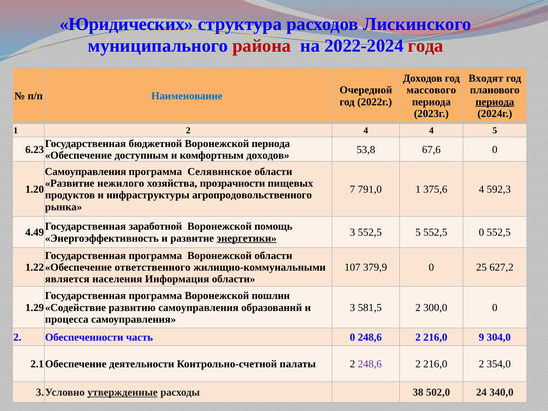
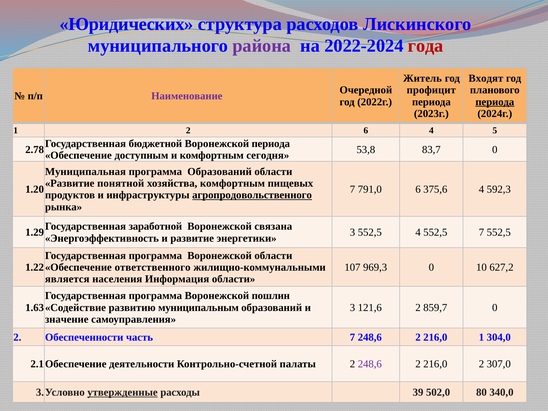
района colour: red -> purple
Доходов at (423, 78): Доходов -> Житель
массового: массового -> профицит
Наименование colour: blue -> purple
2 4: 4 -> 6
6.23: 6.23 -> 2.78
67,6: 67,6 -> 83,7
комфортным доходов: доходов -> сегодня
Самоуправления at (86, 171): Самоуправления -> Муниципальная
программа Селявинское: Селявинское -> Образований
нежилого: нежилого -> понятной
хозяйства прозрачности: прозрачности -> комфортным
791,0 1: 1 -> 6
агропродовольственного underline: none -> present
помощь: помощь -> связана
4.49: 4.49 -> 1.29
552,5 5: 5 -> 4
552,5 0: 0 -> 7
энергетики underline: present -> none
379,9: 379,9 -> 969,3
25: 25 -> 10
1.29: 1.29 -> 1.63
развитию самоуправления: самоуправления -> муниципальным
581,5: 581,5 -> 121,6
300,0: 300,0 -> 859,7
процесса: процесса -> значение
часть 0: 0 -> 7
216,0 9: 9 -> 1
354,0: 354,0 -> 307,0
38: 38 -> 39
24: 24 -> 80
